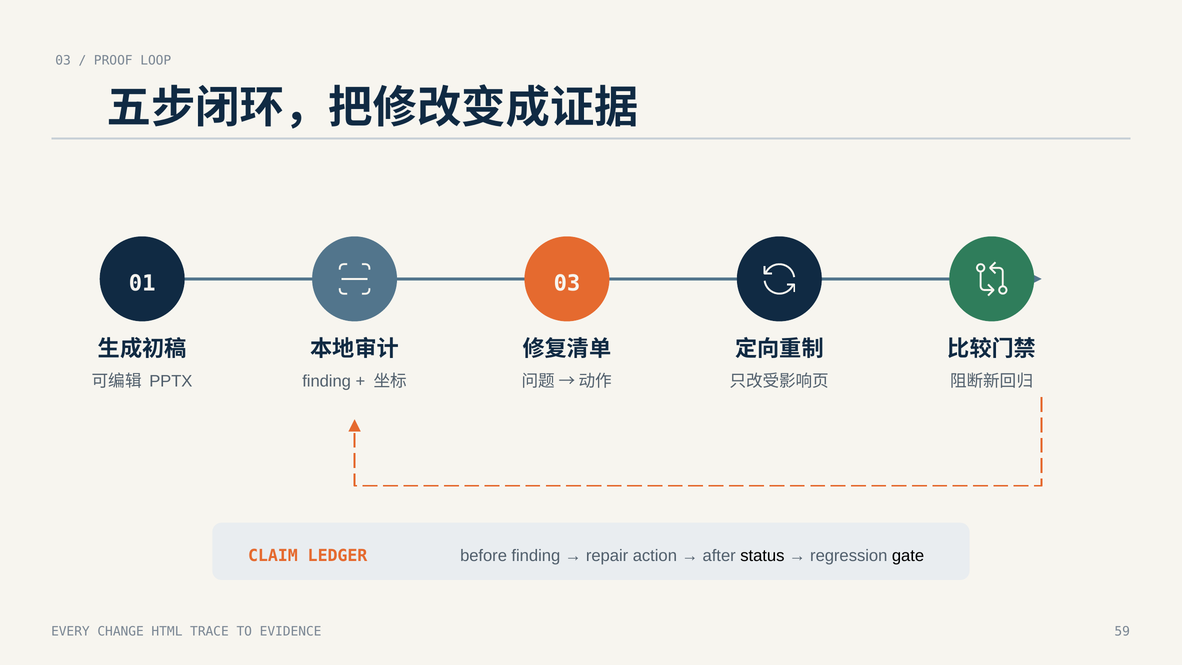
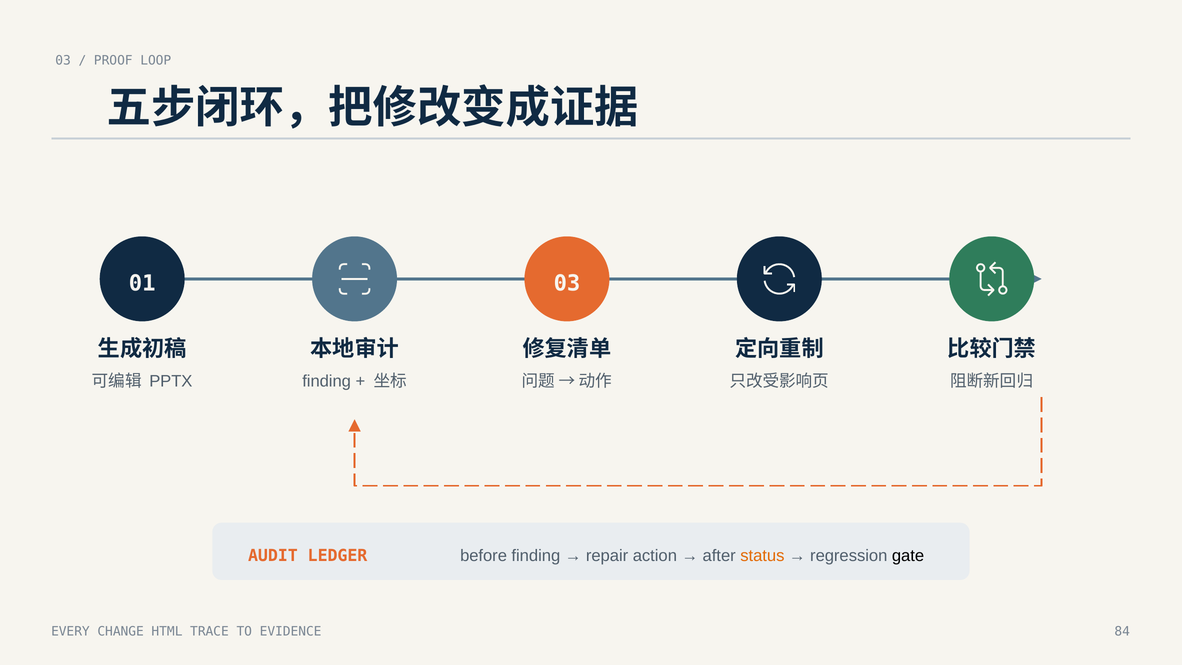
CLAIM: CLAIM -> AUDIT
status colour: black -> orange
59: 59 -> 84
